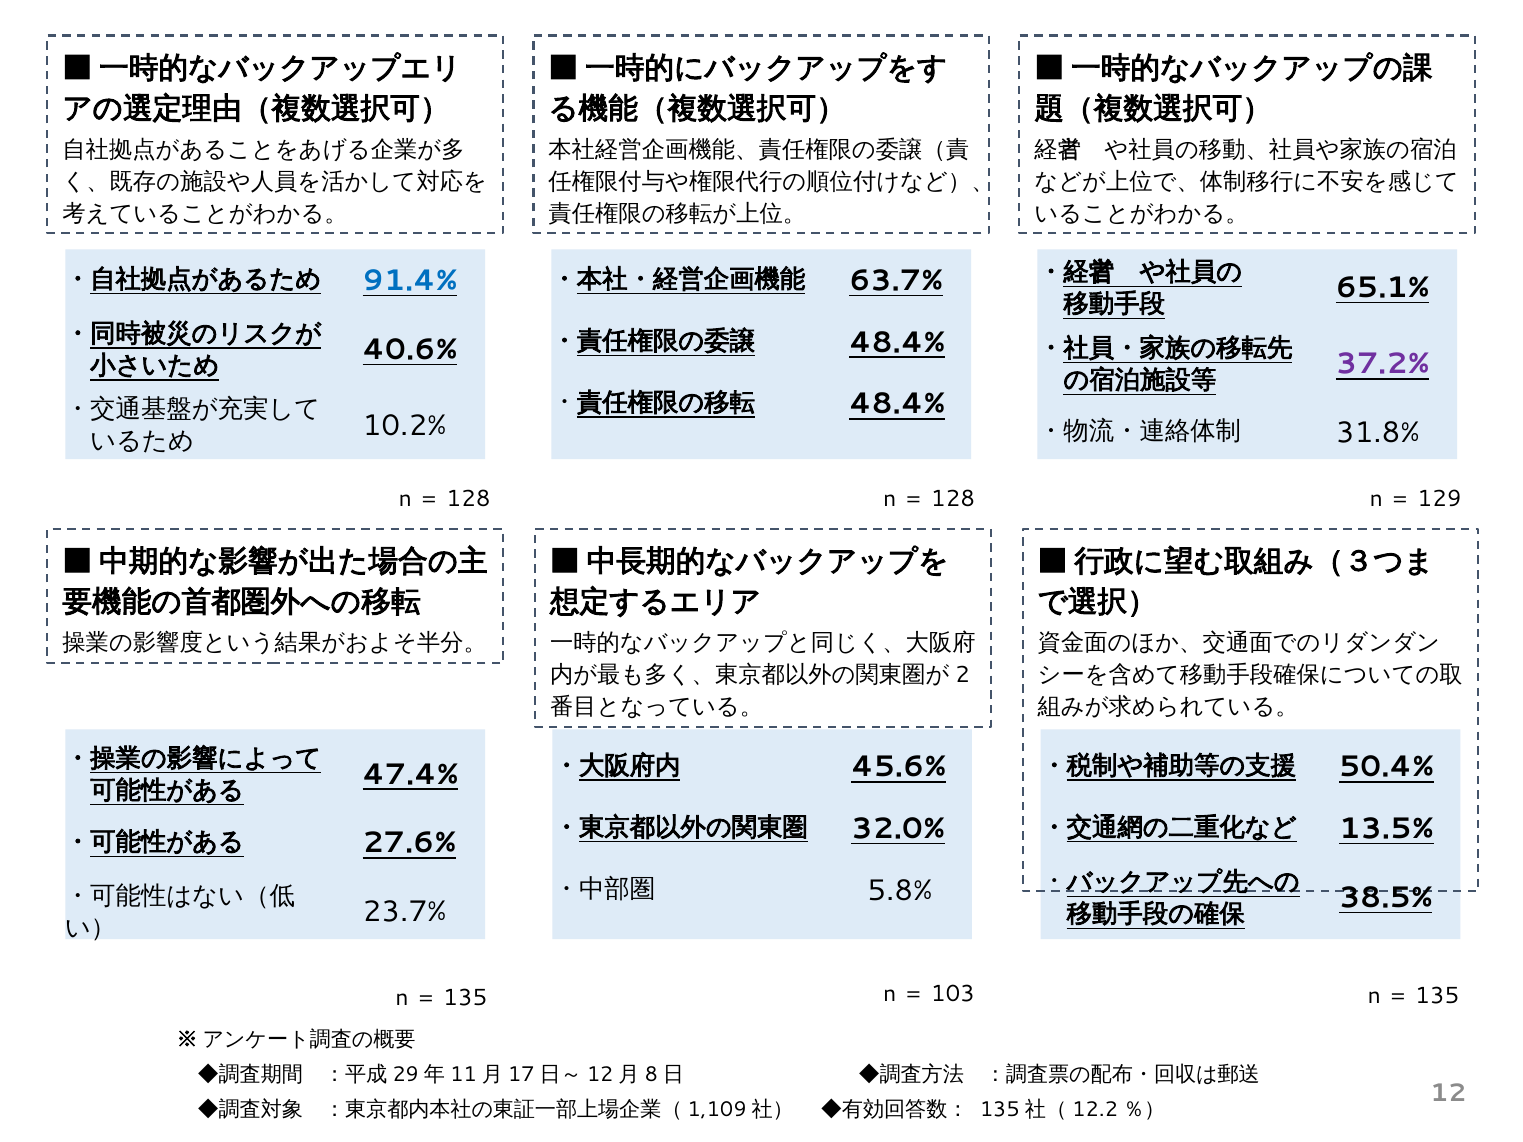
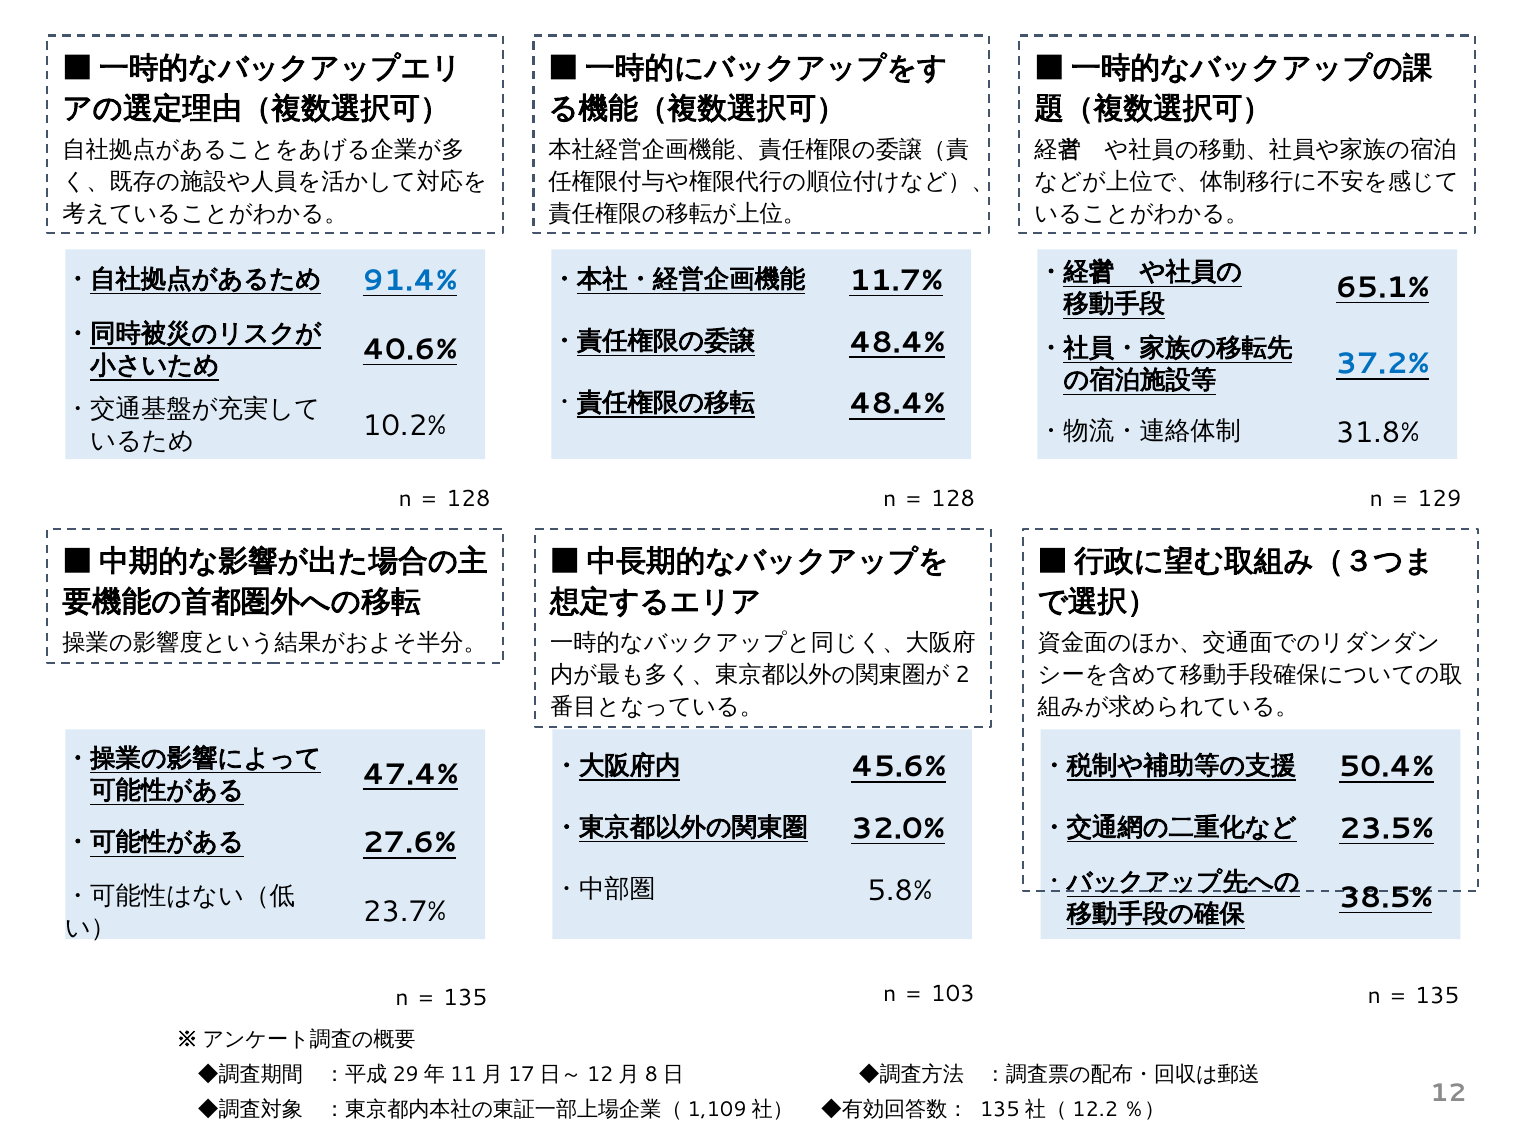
63.7%: 63.7% -> 11.7%
37.2% colour: purple -> blue
13.5%: 13.5% -> 23.5%
